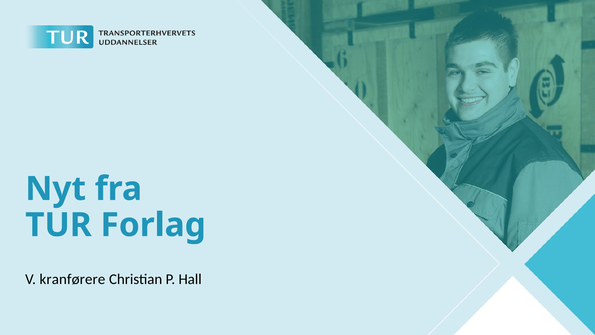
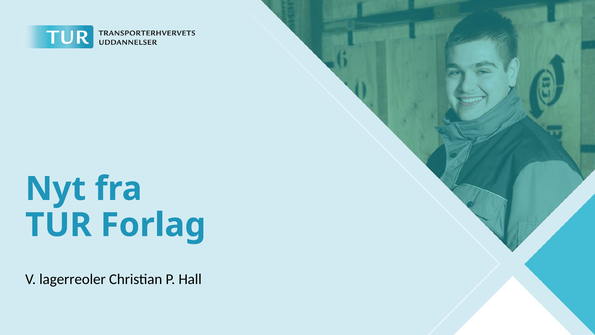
kranførere: kranførere -> lagerreoler
